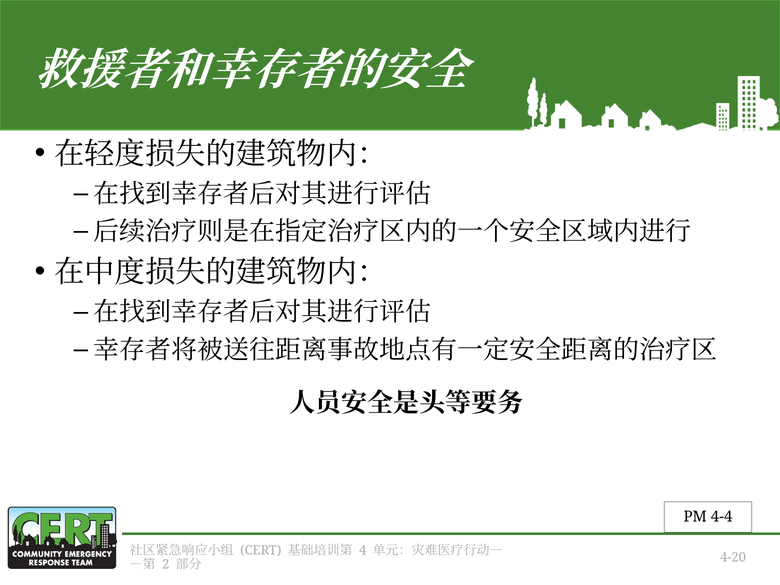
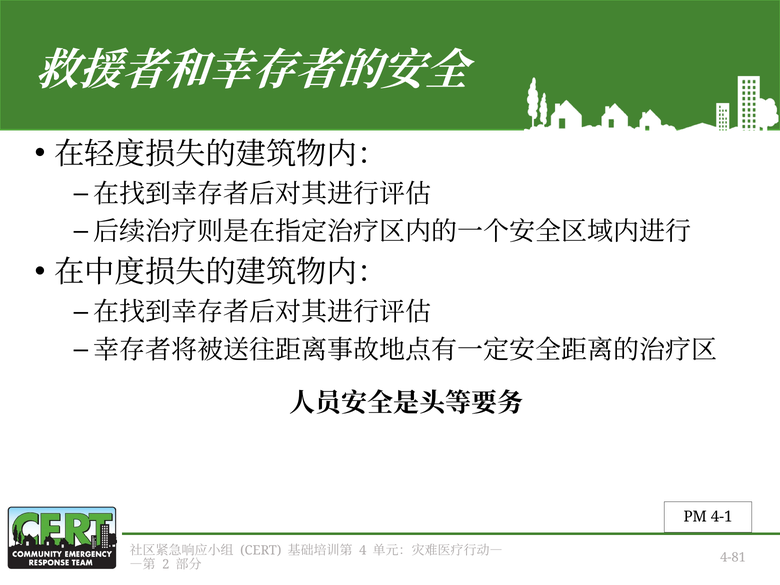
4-4: 4-4 -> 4-1
4-20: 4-20 -> 4-81
